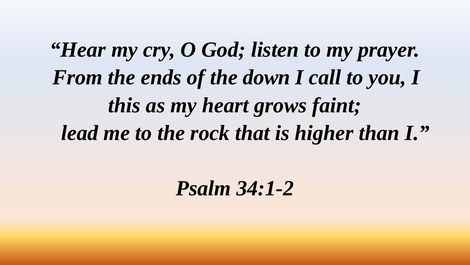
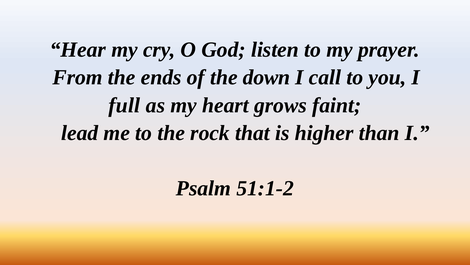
this: this -> full
34:1-2: 34:1-2 -> 51:1-2
